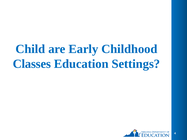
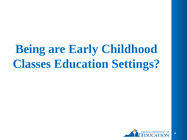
Child: Child -> Being
